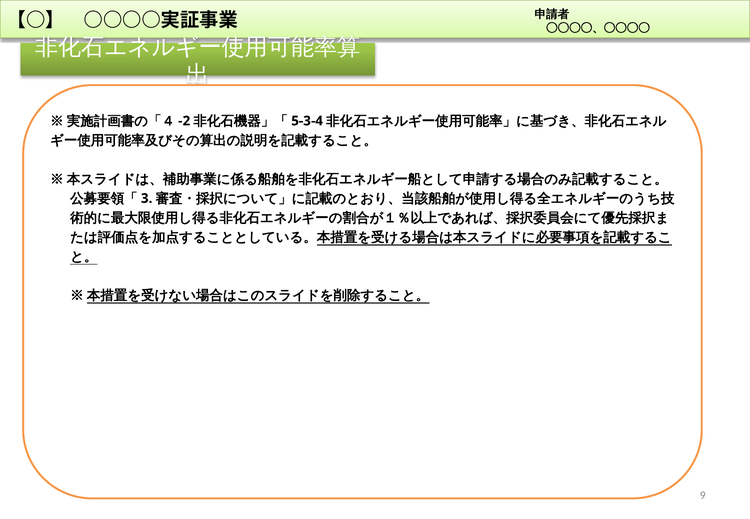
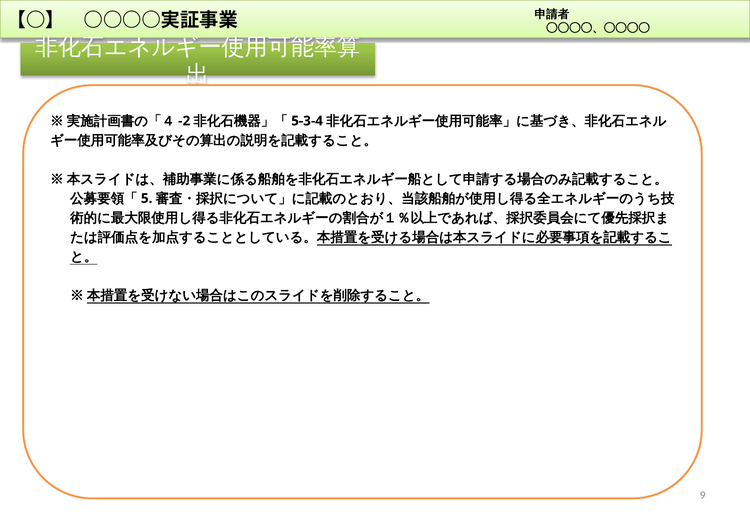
3: 3 -> 5
